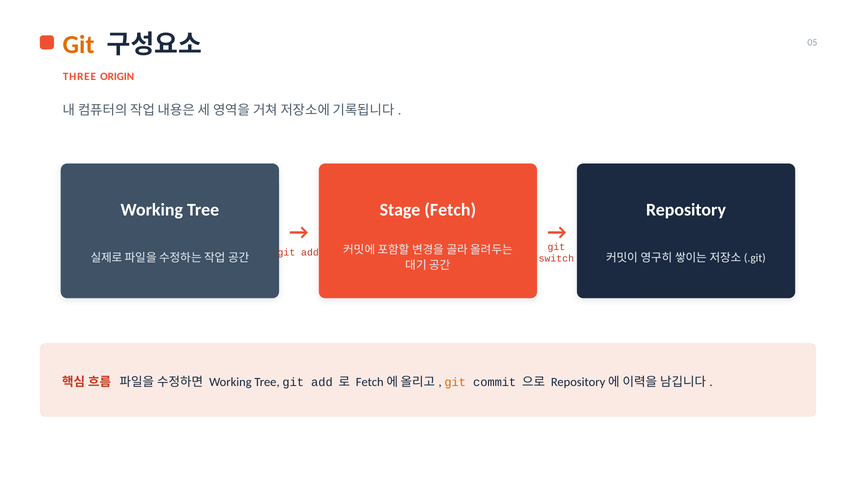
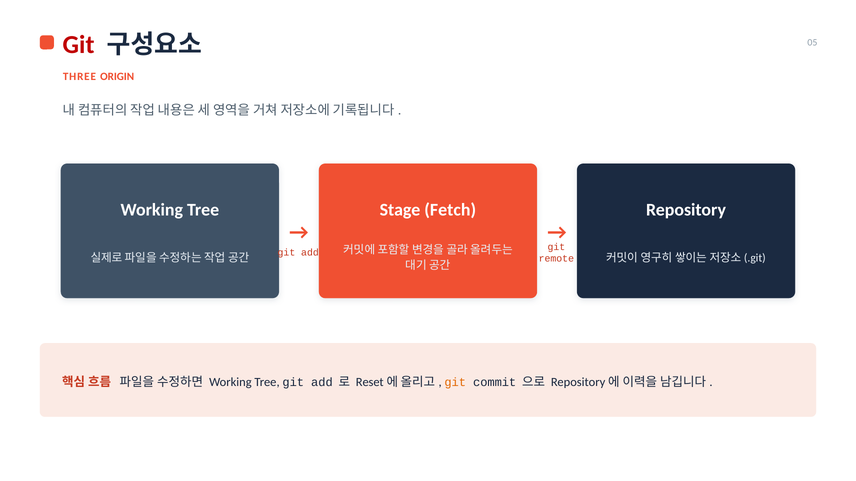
Git at (79, 45) colour: orange -> red
switch: switch -> remote
Fetch at (370, 382): Fetch -> Reset
